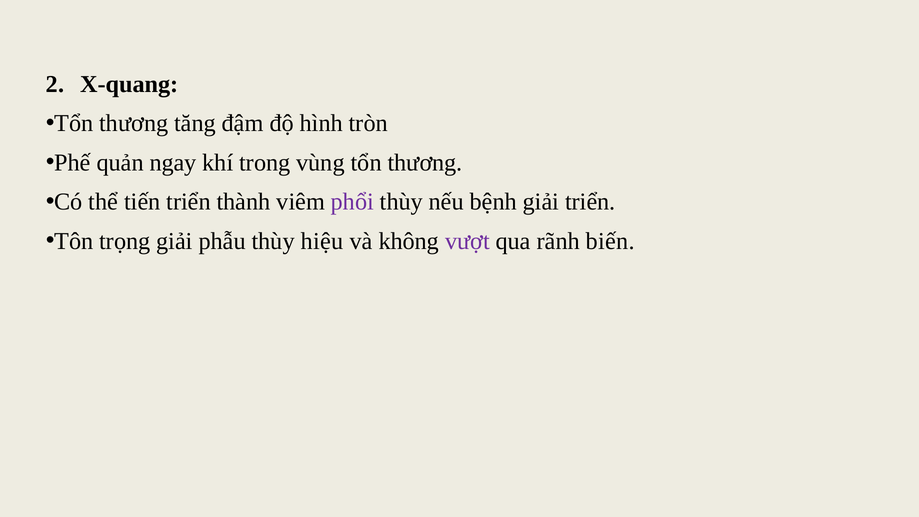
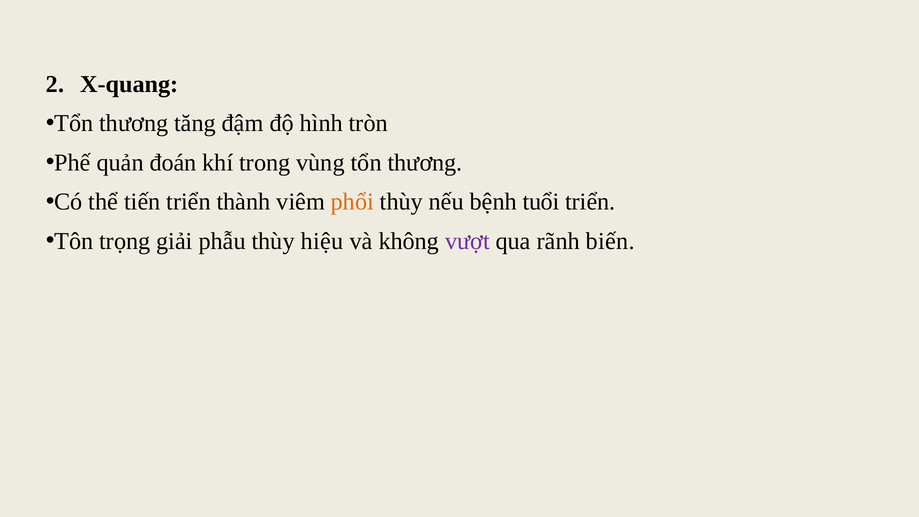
ngay: ngay -> đoán
phổi colour: purple -> orange
bệnh giải: giải -> tuổi
